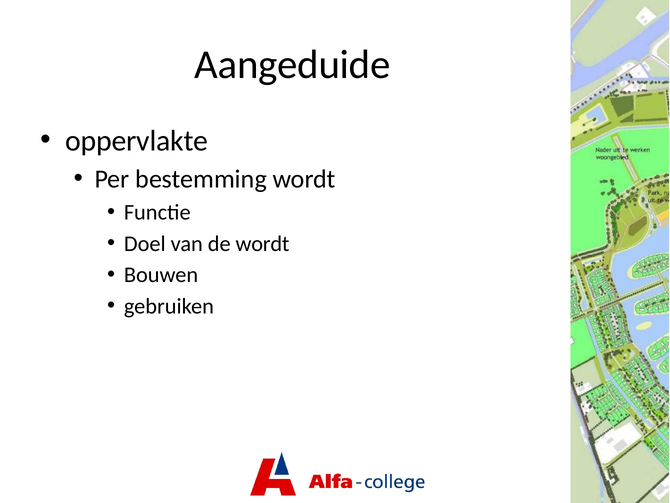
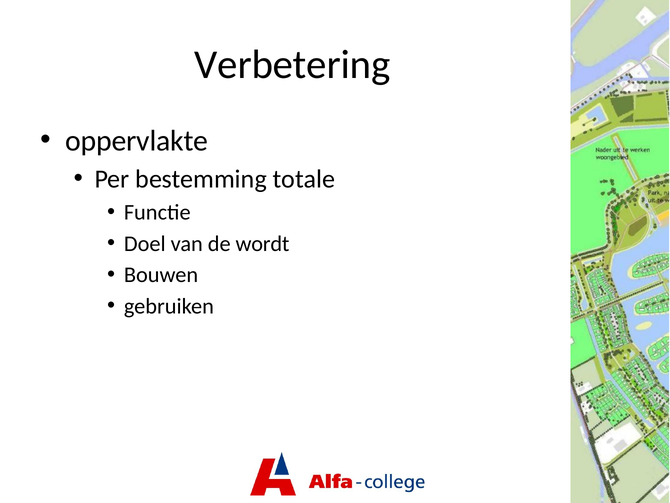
Aangeduide: Aangeduide -> Verbetering
bestemming wordt: wordt -> totale
